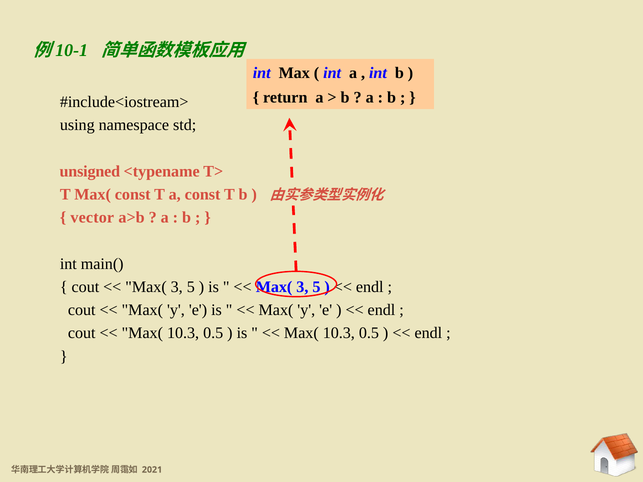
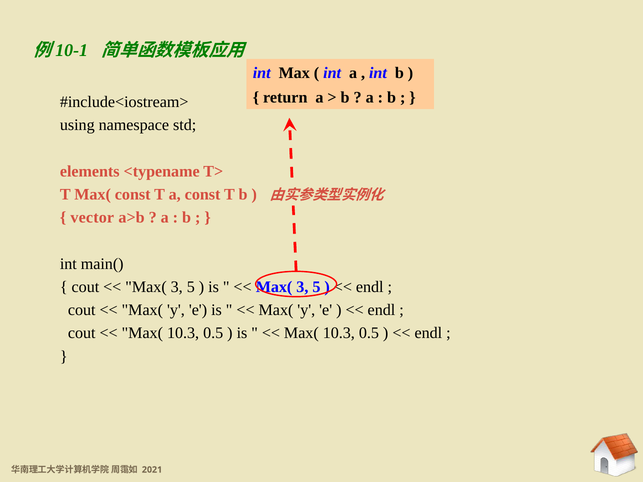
unsigned: unsigned -> elements
